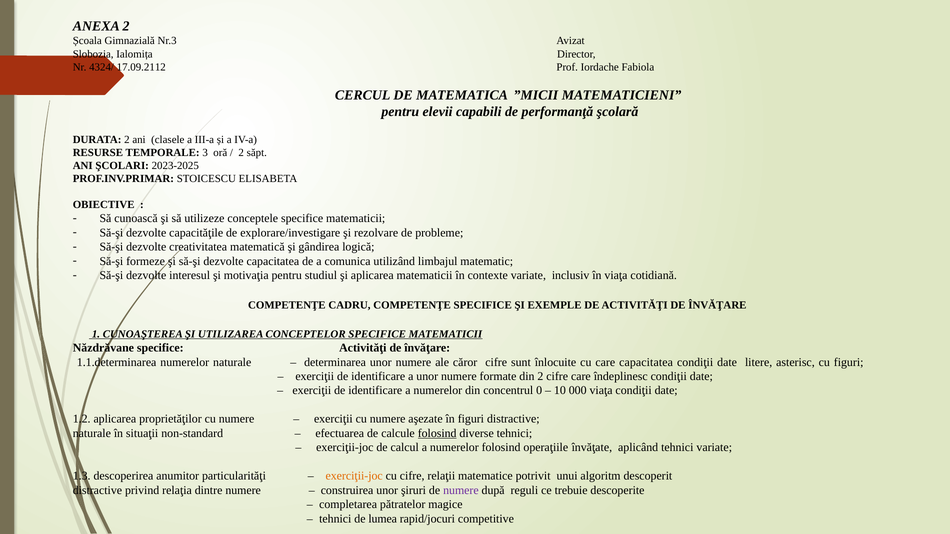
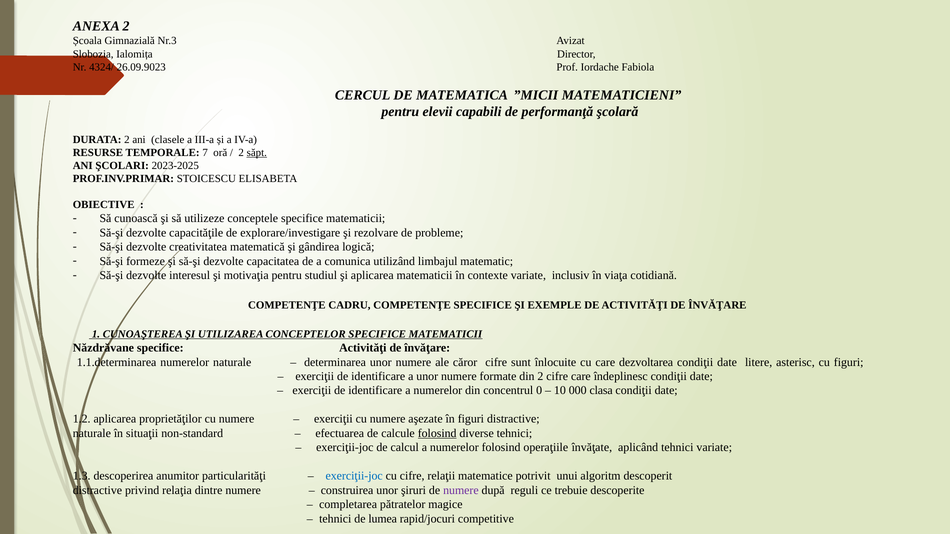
17.09.2112: 17.09.2112 -> 26.09.9023
3: 3 -> 7
săpt underline: none -> present
care capacitatea: capacitatea -> dezvoltarea
000 viaţa: viaţa -> clasa
exerciţii-joc at (354, 476) colour: orange -> blue
